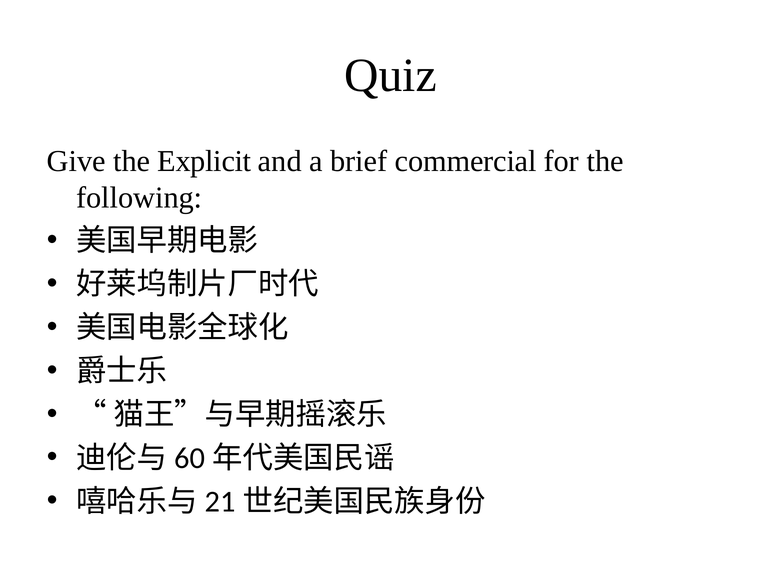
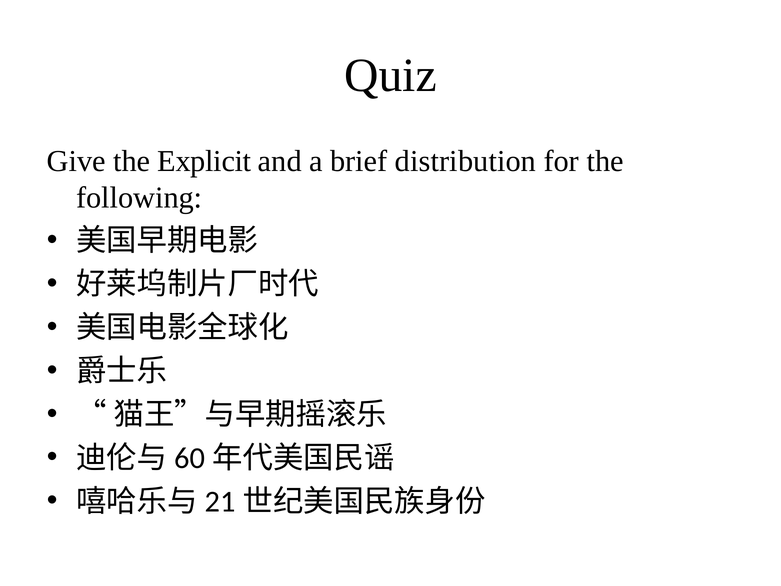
commercial: commercial -> distribution
